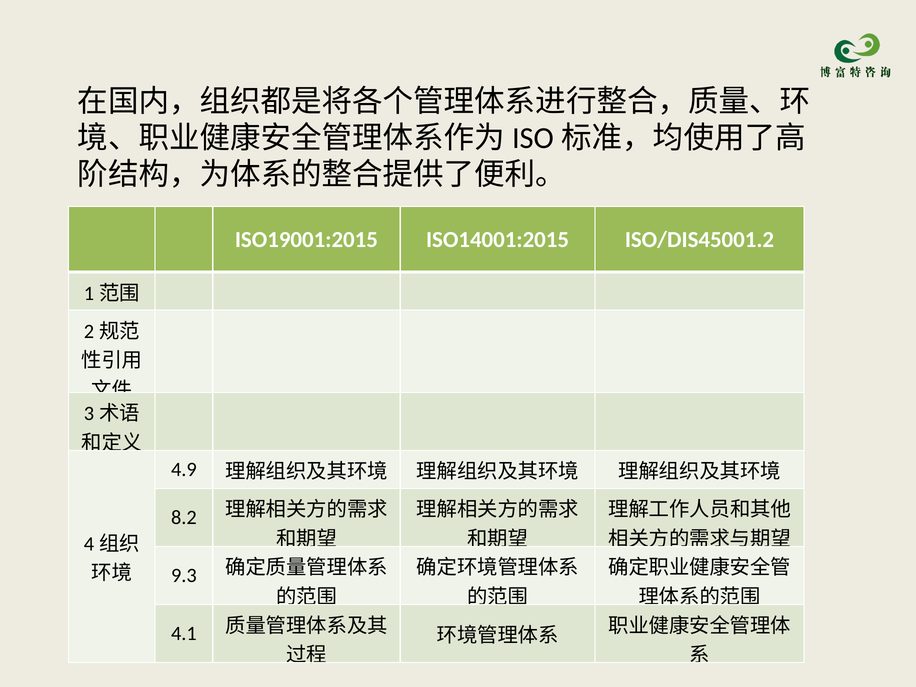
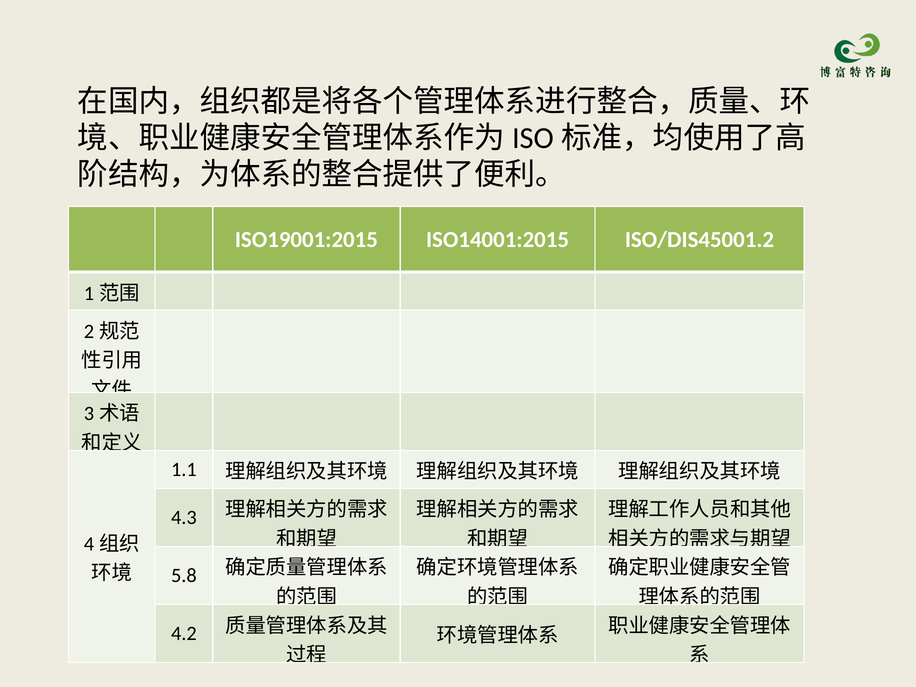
4.9: 4.9 -> 1.1
8.2: 8.2 -> 4.3
9.3: 9.3 -> 5.8
4.1: 4.1 -> 4.2
